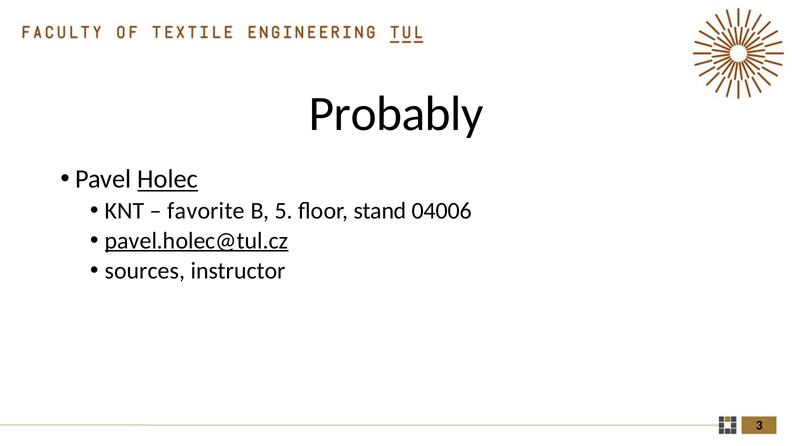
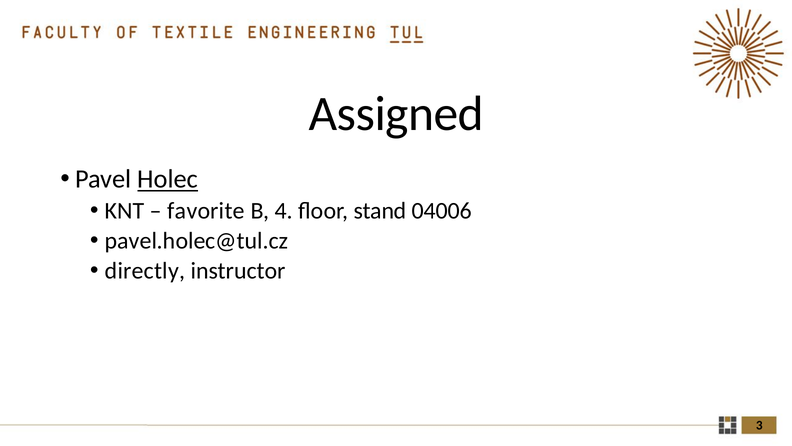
Probably: Probably -> Assigned
5: 5 -> 4
pavel.holec@tul.cz underline: present -> none
sources: sources -> directly
